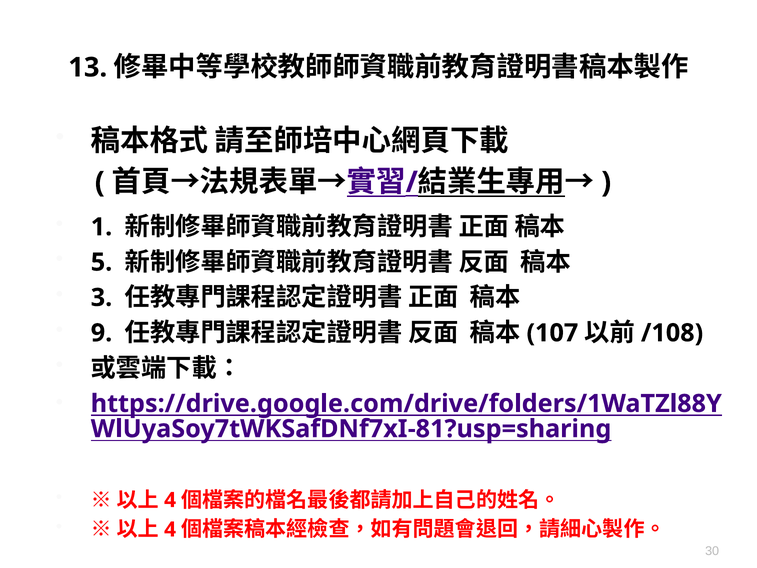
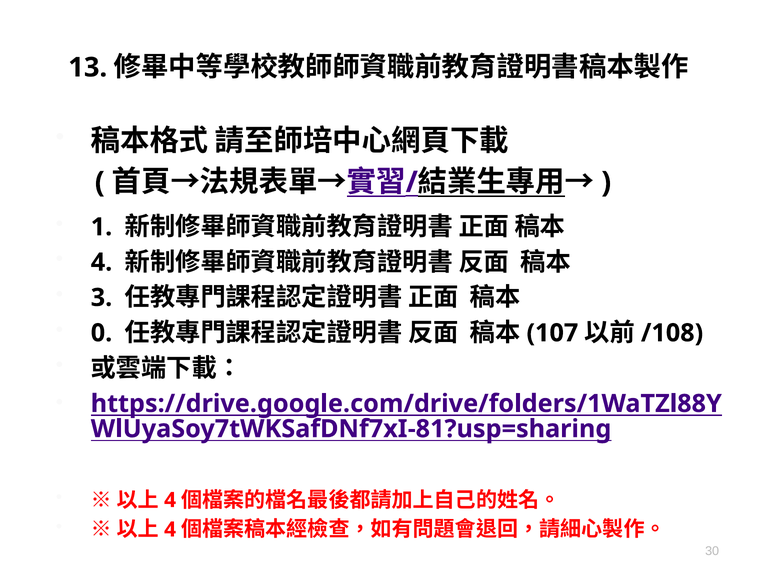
5 at (102, 262): 5 -> 4
9: 9 -> 0
